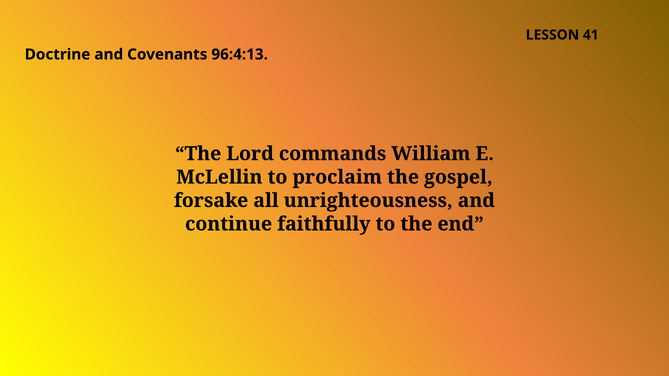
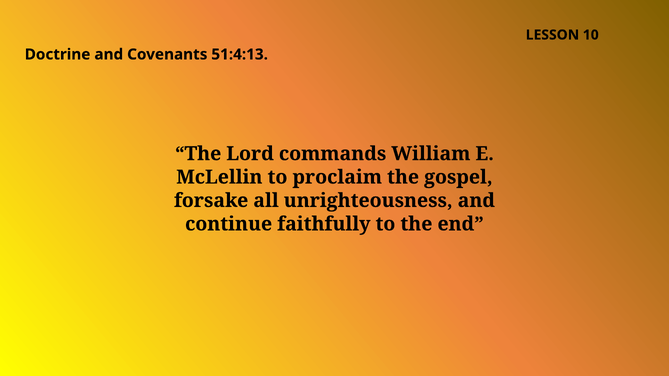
41: 41 -> 10
96:4:13: 96:4:13 -> 51:4:13
